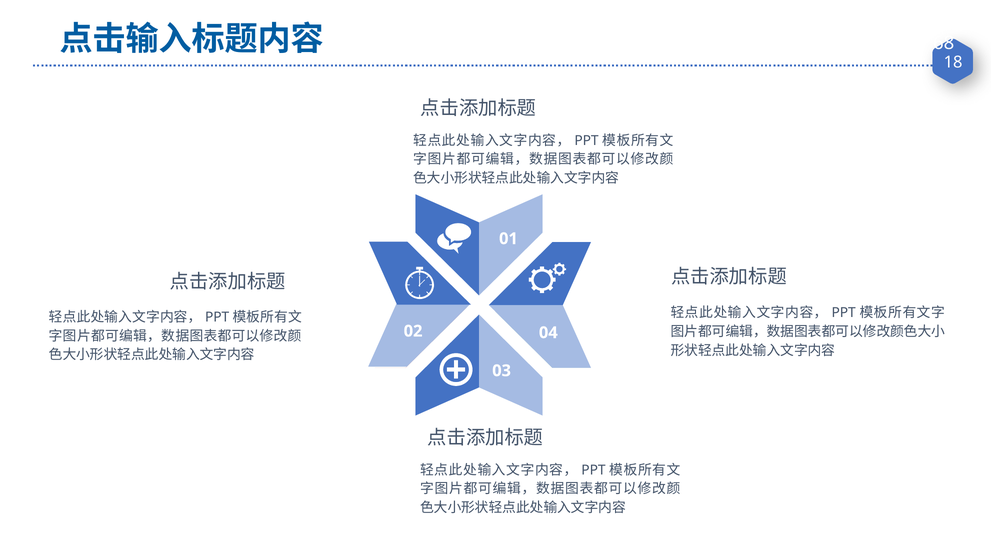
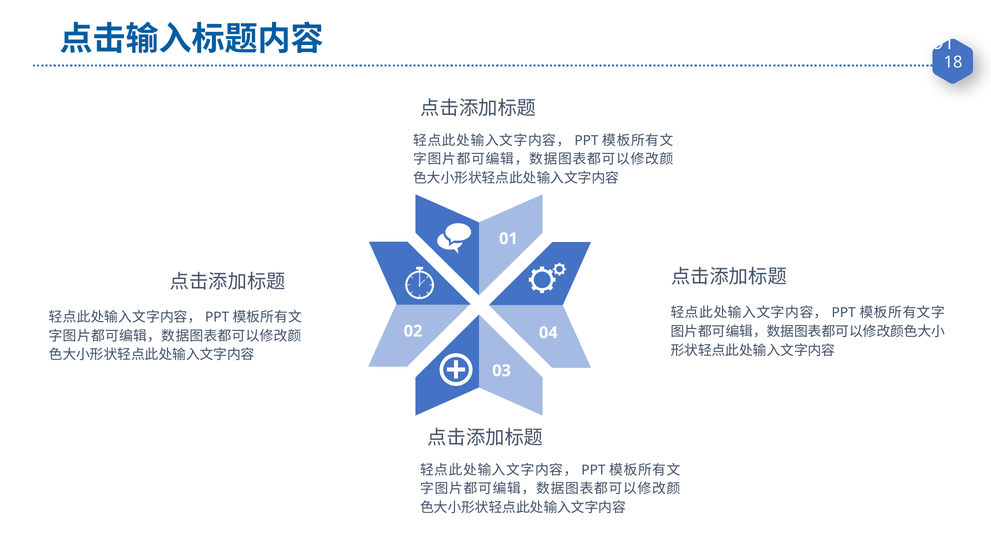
68: 68 -> 91
